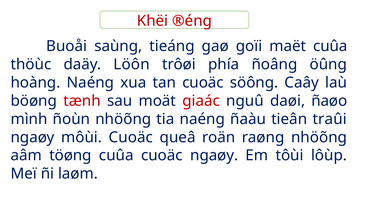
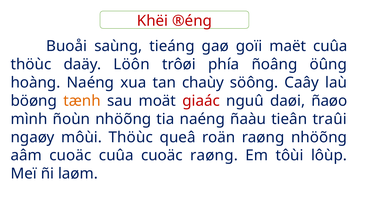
tan cuoäc: cuoäc -> chaùy
tænh colour: red -> orange
môùi Cuoäc: Cuoäc -> Thöùc
aâm töøng: töøng -> cuoäc
cuoäc ngaøy: ngaøy -> raøng
